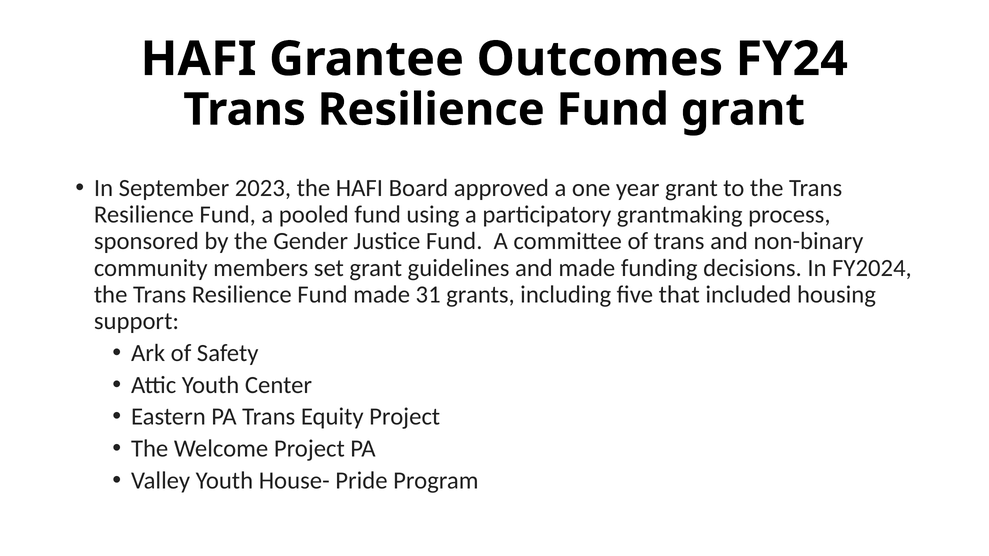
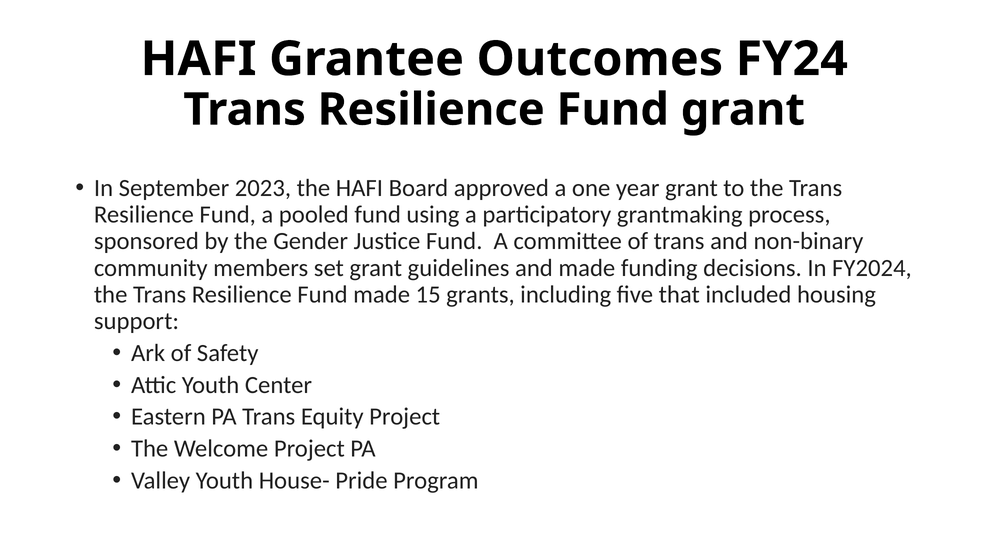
31: 31 -> 15
